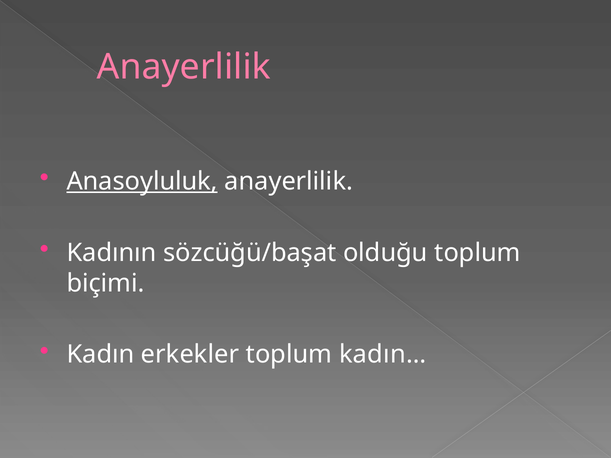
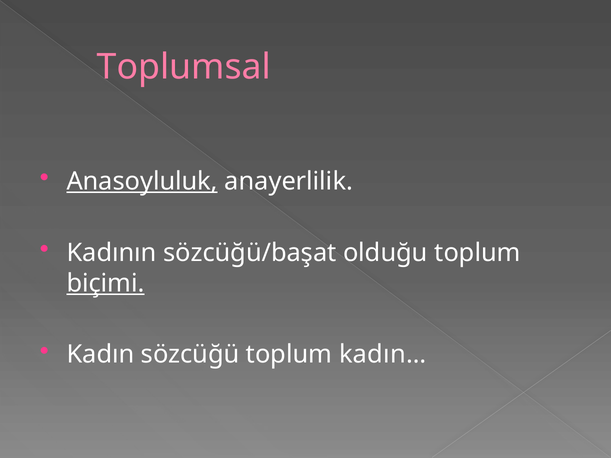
Anayerlilik at (184, 67): Anayerlilik -> Toplumsal
biçimi underline: none -> present
erkekler: erkekler -> sözcüğü
